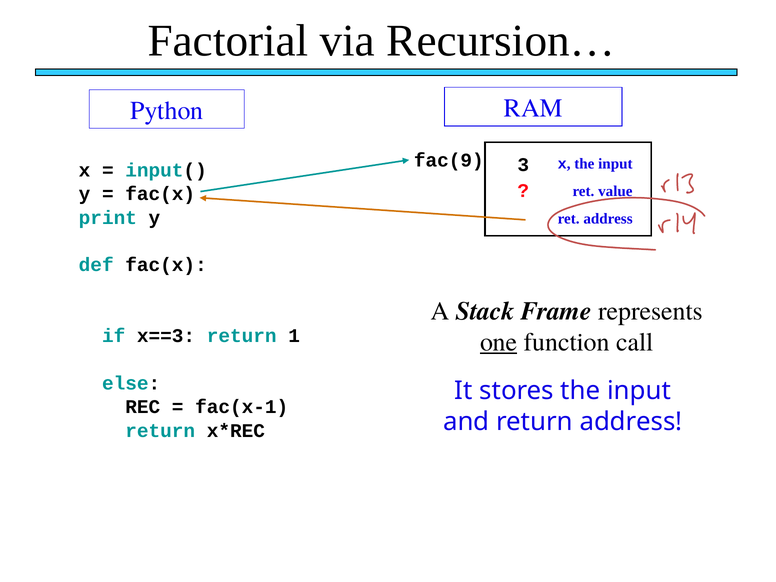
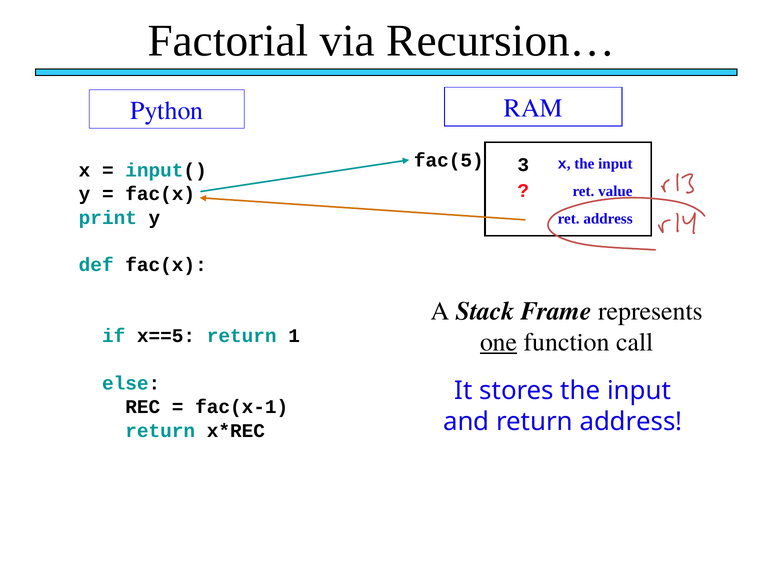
fac(9: fac(9 -> fac(5
x==3: x==3 -> x==5
